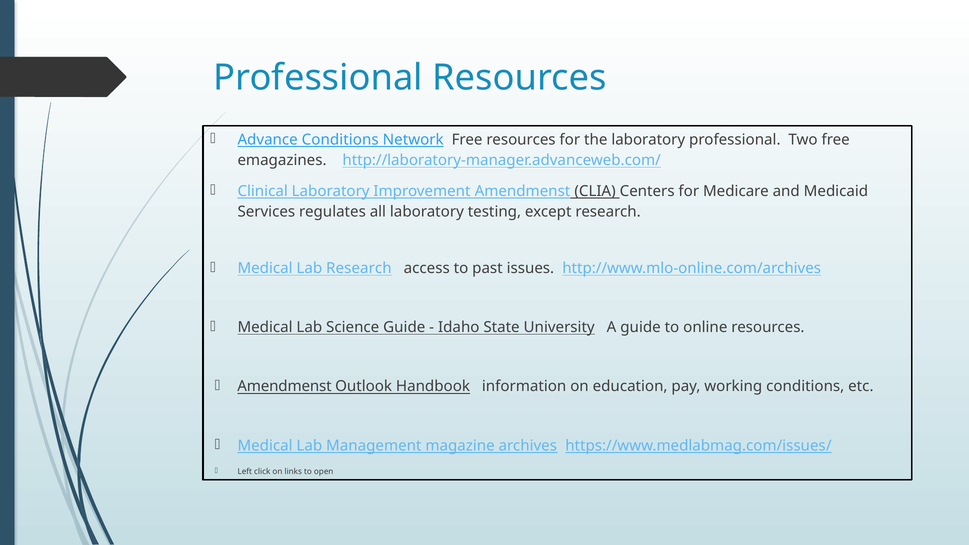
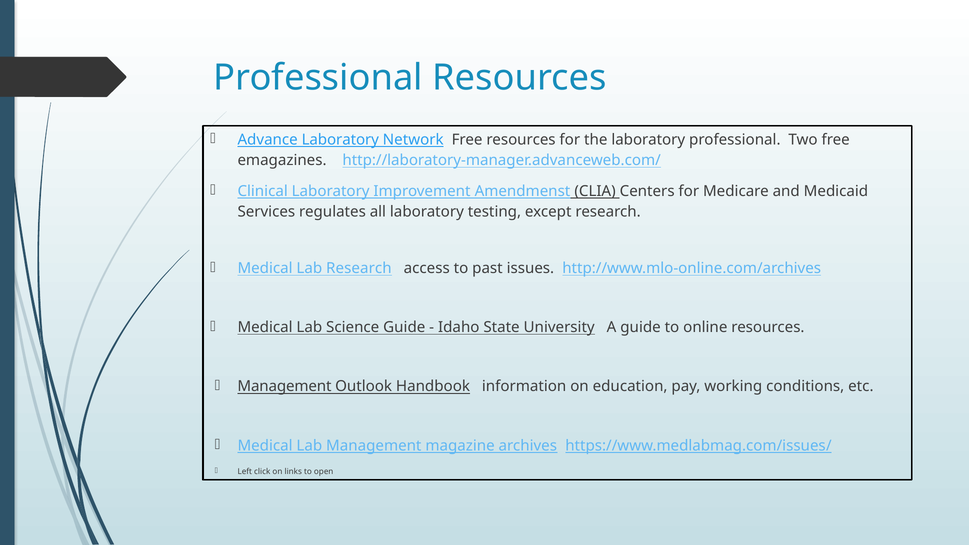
Advance Conditions: Conditions -> Laboratory
Amendmenst at (284, 387): Amendmenst -> Management
